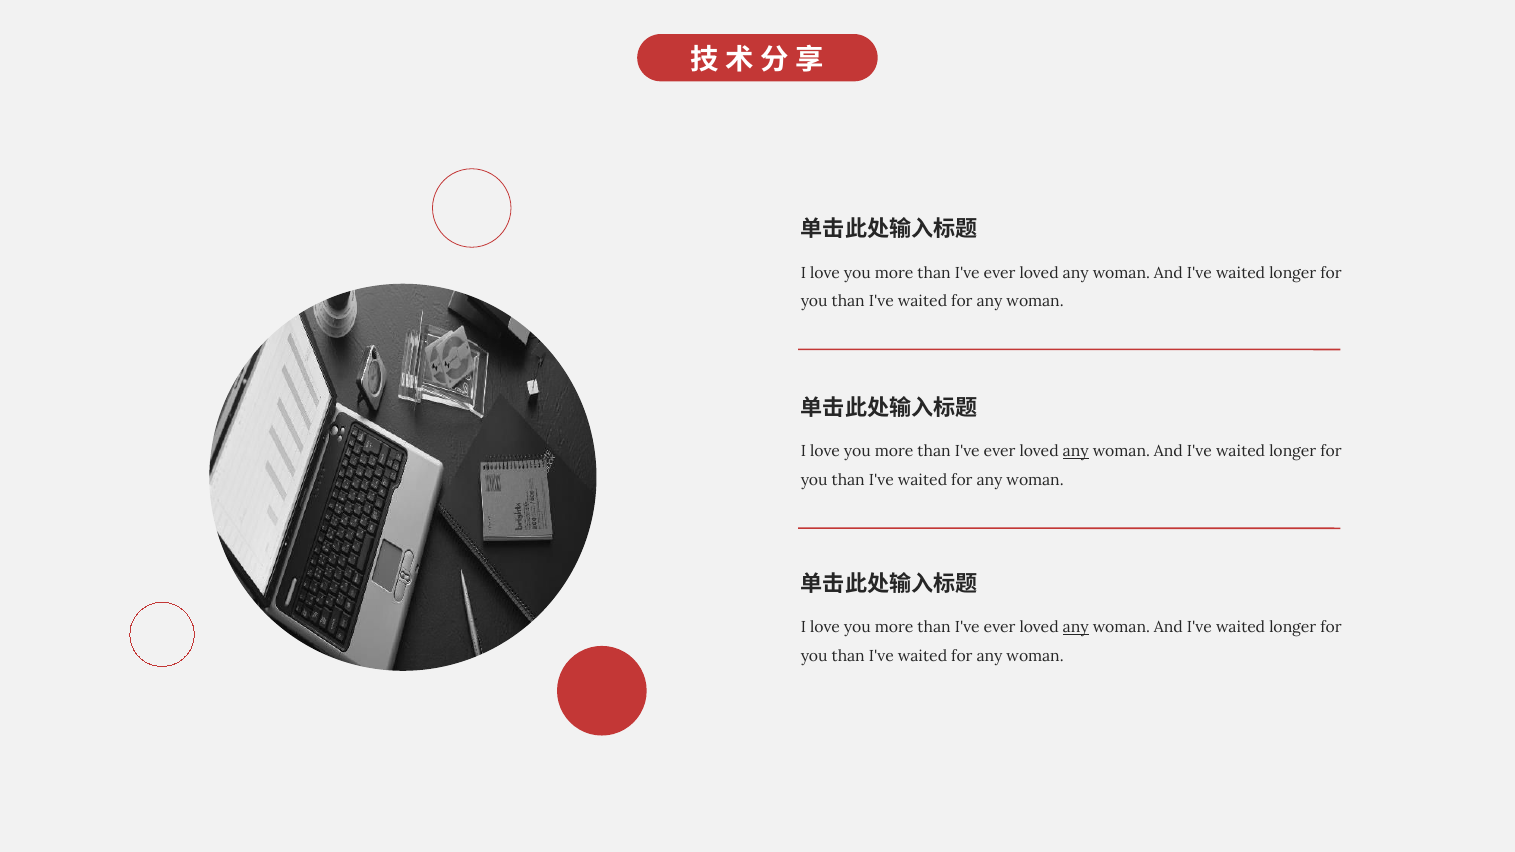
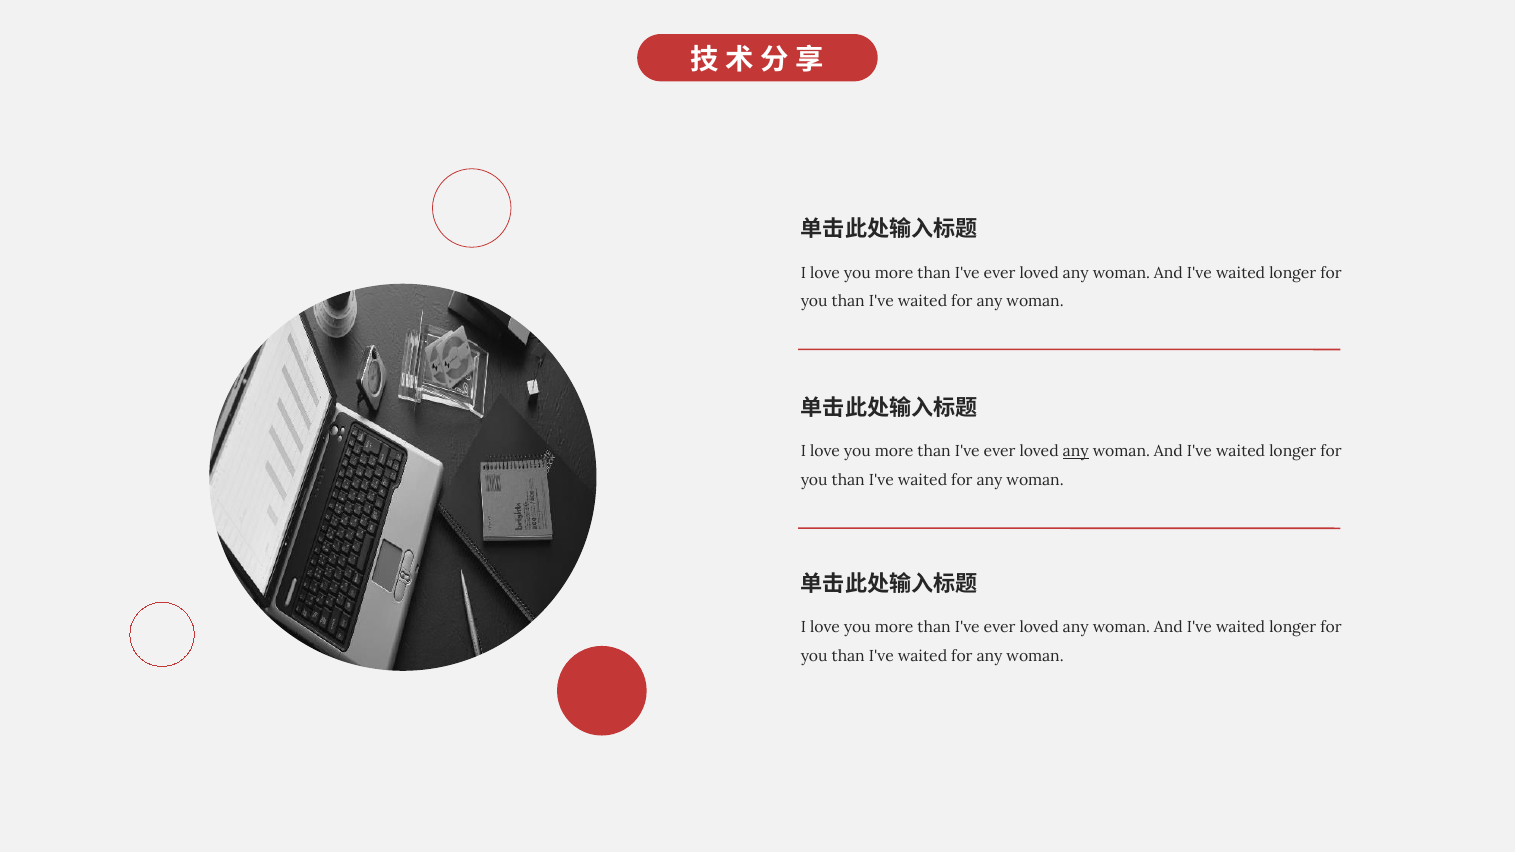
any at (1076, 628) underline: present -> none
